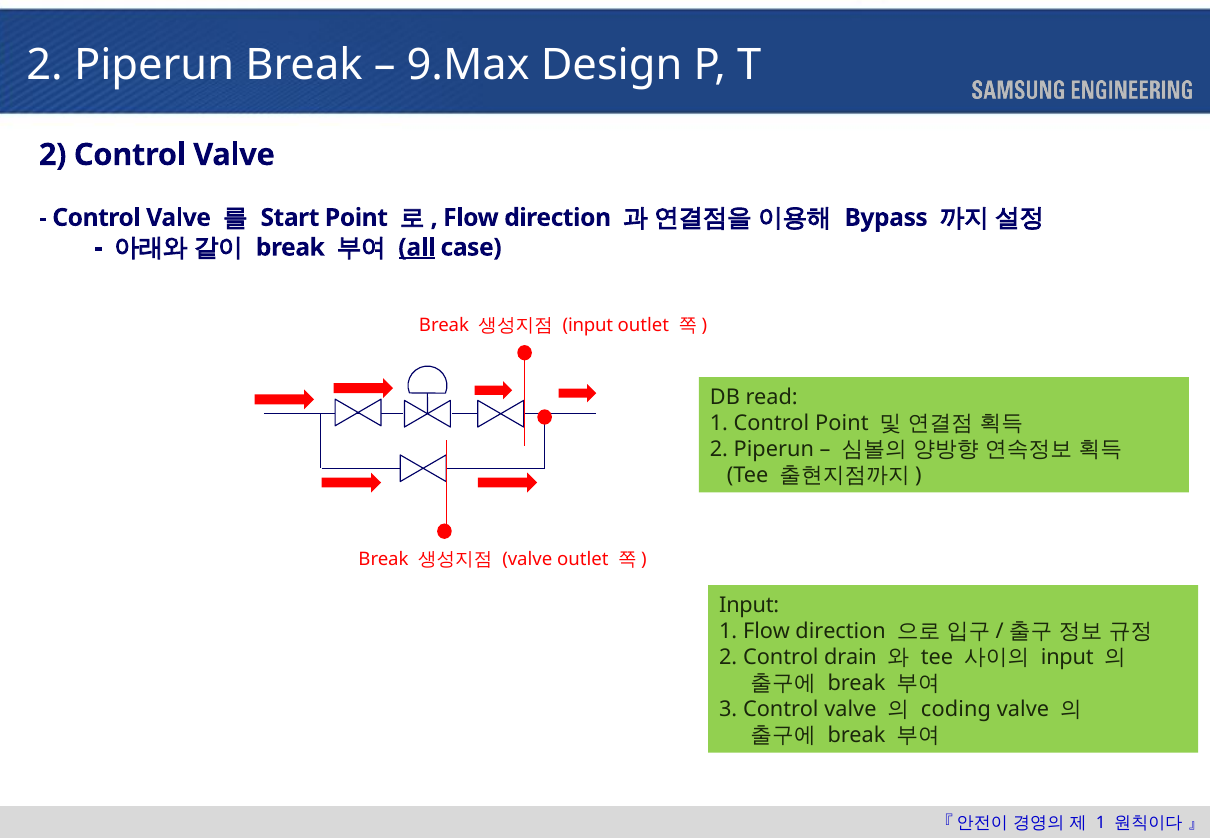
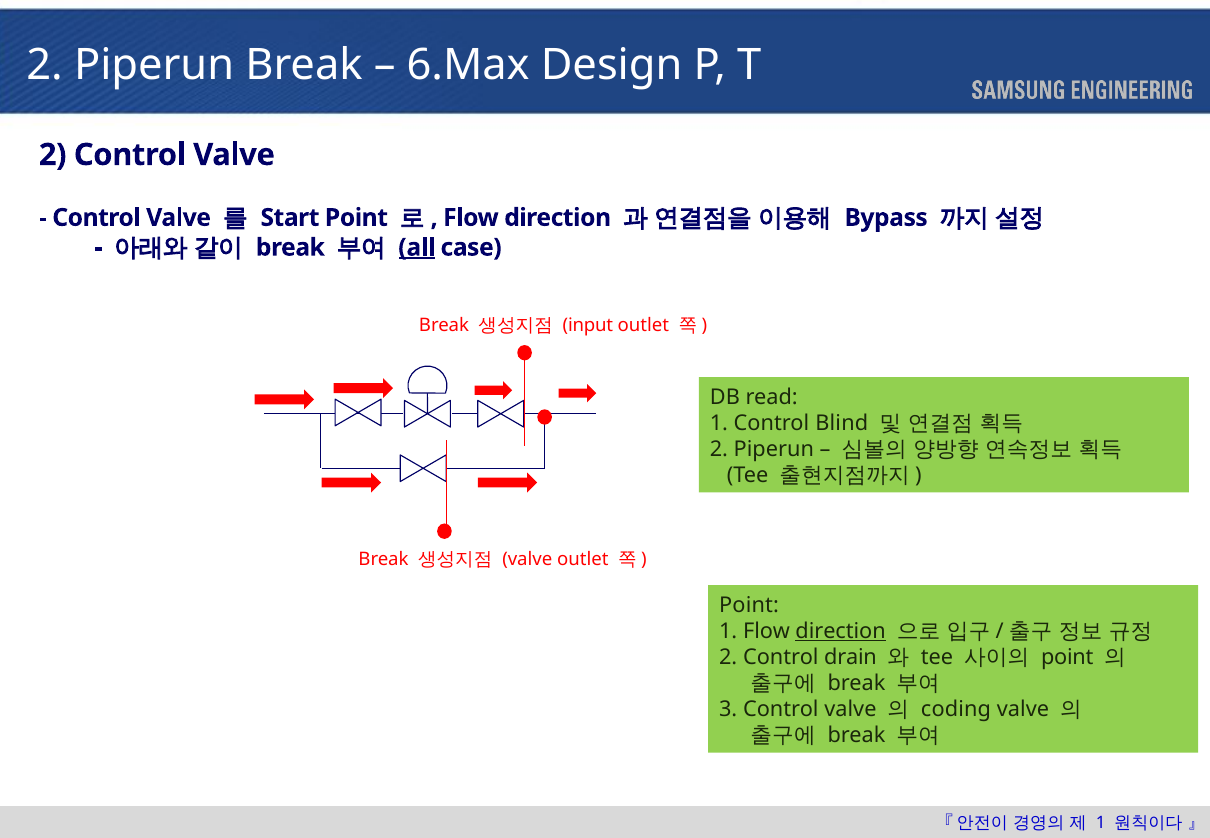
9.Max: 9.Max -> 6.Max
Control Point: Point -> Blind
Input at (749, 605): Input -> Point
direction at (841, 631) underline: none -> present
input at (1067, 657): input -> point
